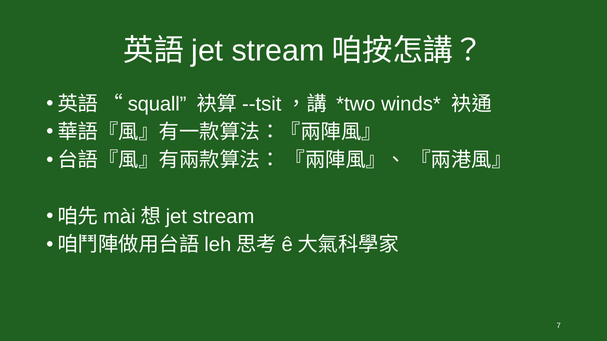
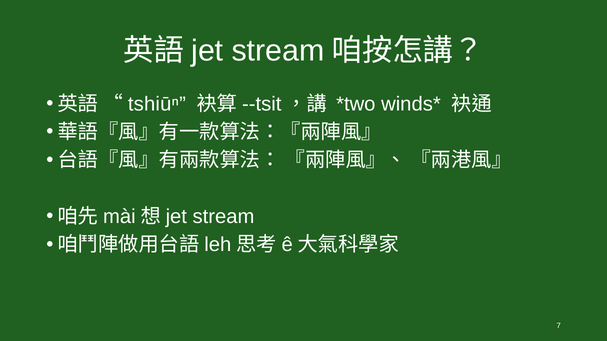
squall: squall -> tshiūⁿ
